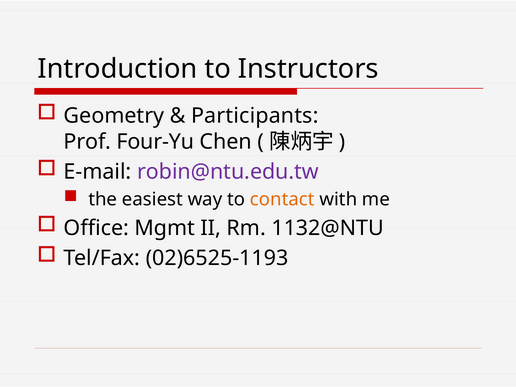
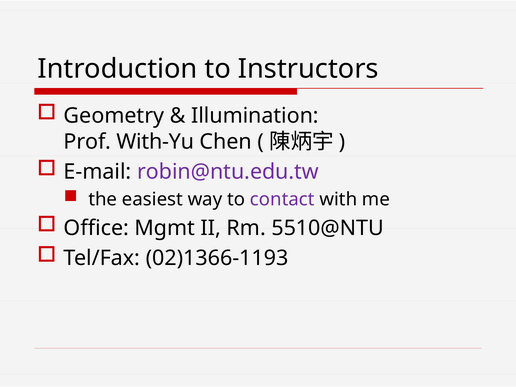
Participants: Participants -> Illumination
Four-Yu: Four-Yu -> With-Yu
contact colour: orange -> purple
1132@NTU: 1132@NTU -> 5510@NTU
02)6525-1193: 02)6525-1193 -> 02)1366-1193
